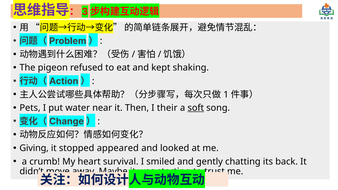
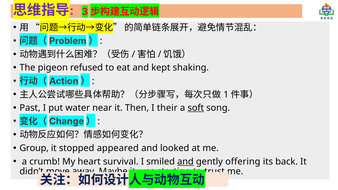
Pets: Pets -> Past
Giving: Giving -> Group
and at (185, 162) underline: none -> present
chatting: chatting -> offering
